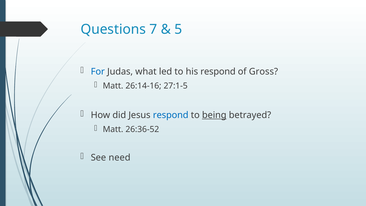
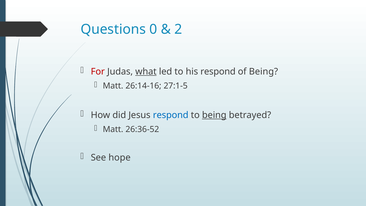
7: 7 -> 0
5: 5 -> 2
For colour: blue -> red
what underline: none -> present
of Gross: Gross -> Being
need: need -> hope
